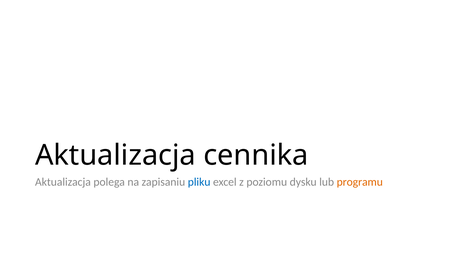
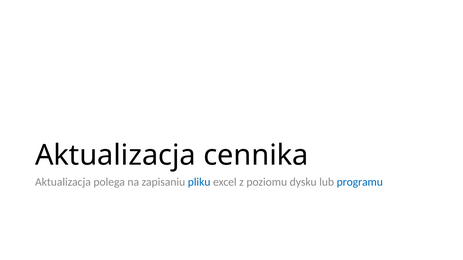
programu colour: orange -> blue
